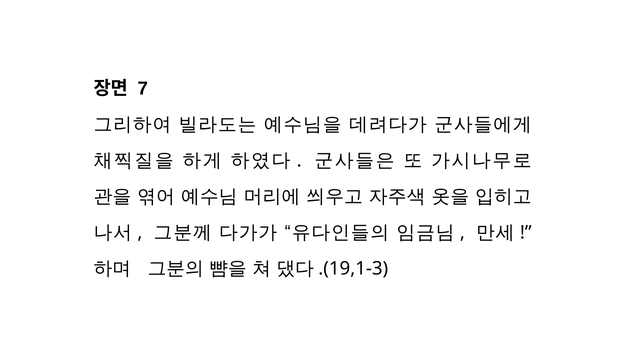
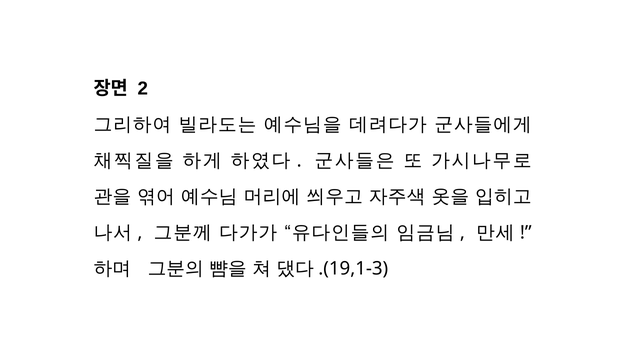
7: 7 -> 2
